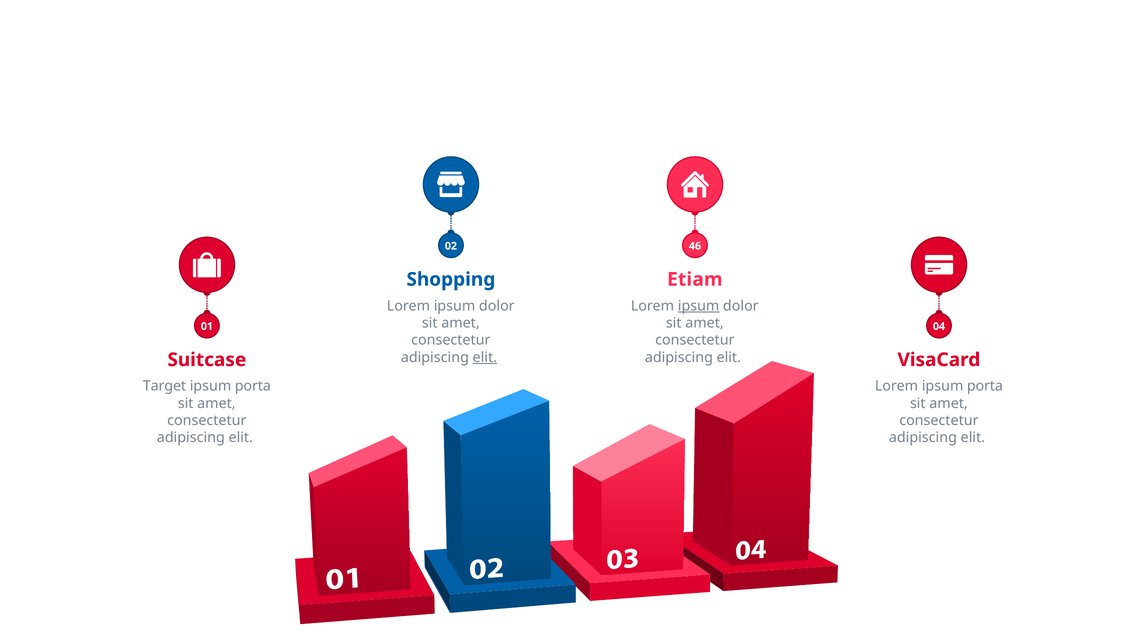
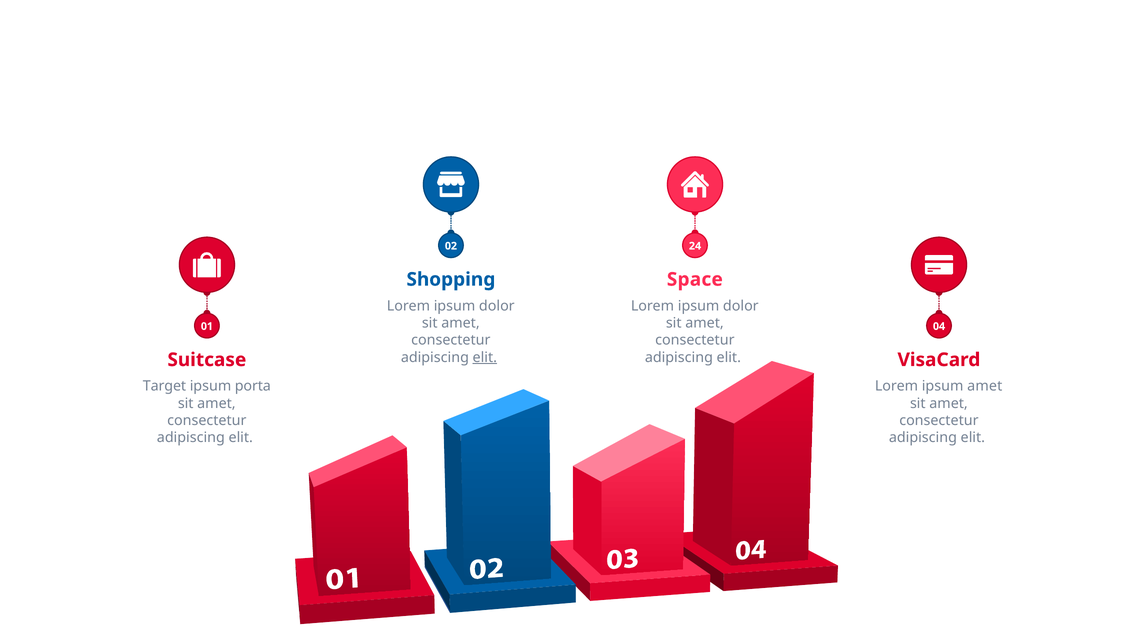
46: 46 -> 24
Etiam: Etiam -> Space
ipsum at (699, 306) underline: present -> none
Lorem ipsum porta: porta -> amet
